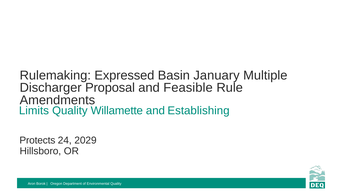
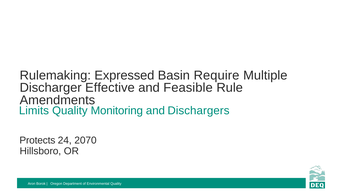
January: January -> Require
Proposal: Proposal -> Effective
Willamette: Willamette -> Monitoring
Establishing: Establishing -> Dischargers
2029: 2029 -> 2070
